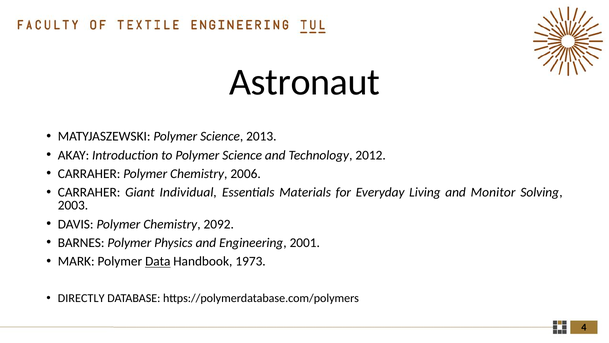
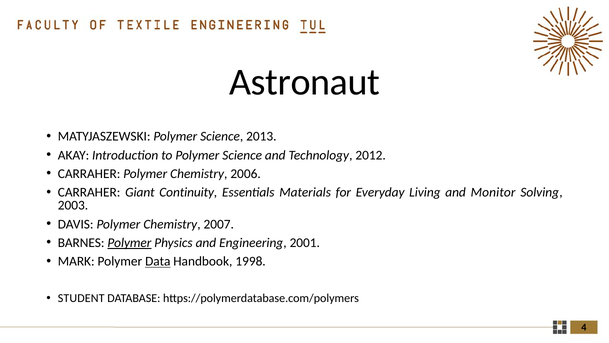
Individual: Individual -> Continuity
2092: 2092 -> 2007
Polymer at (129, 243) underline: none -> present
1973: 1973 -> 1998
DIRECTLY: DIRECTLY -> STUDENT
